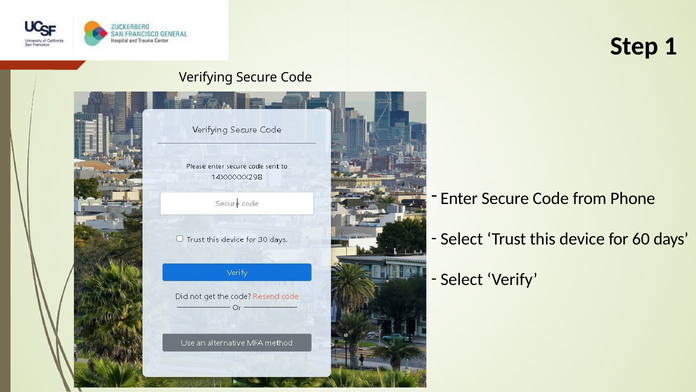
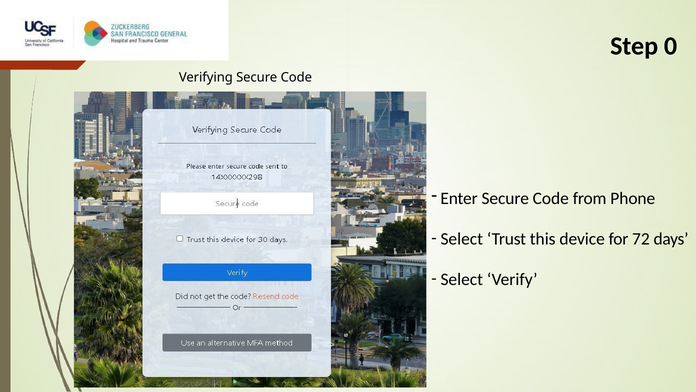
1: 1 -> 0
60: 60 -> 72
